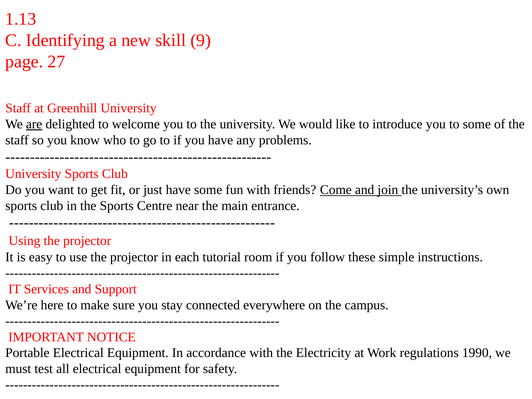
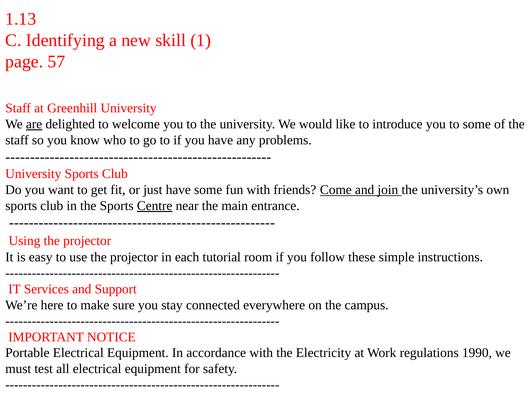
9: 9 -> 1
27: 27 -> 57
Centre underline: none -> present
